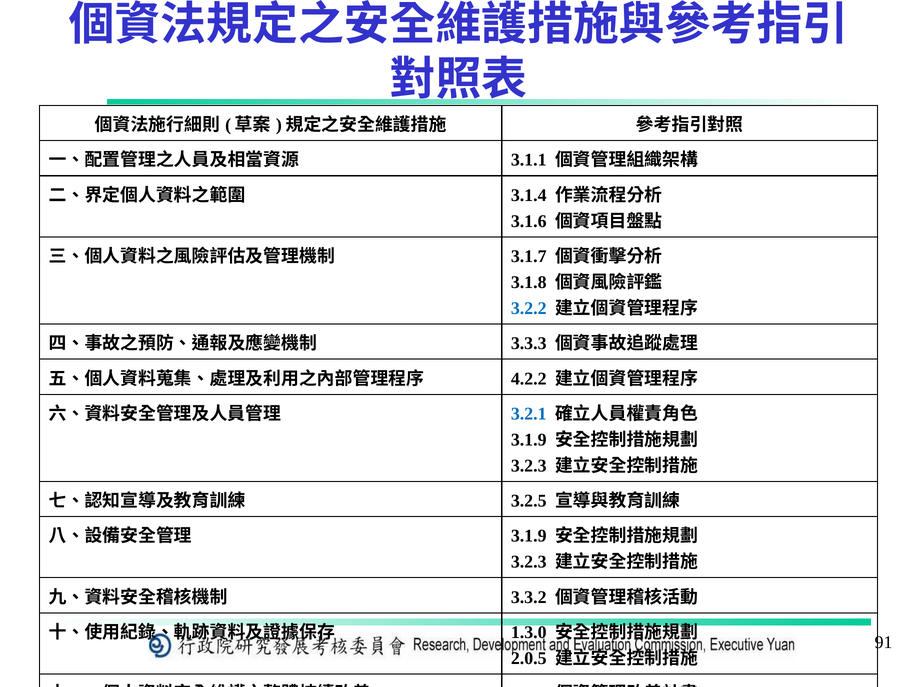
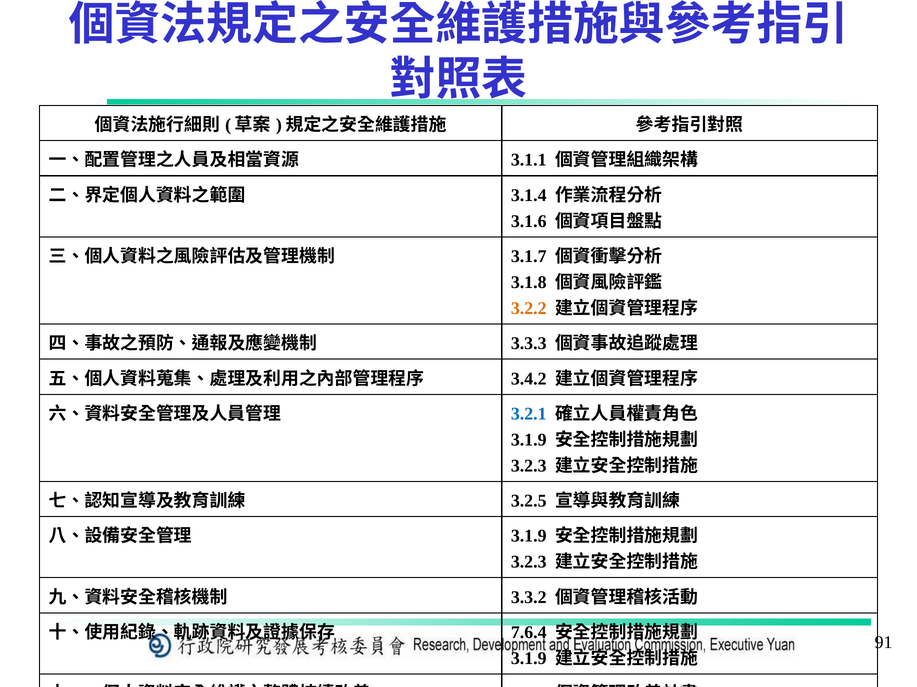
3.2.2 colour: blue -> orange
4.2.2 at (529, 379): 4.2.2 -> 3.4.2
1.3.0: 1.3.0 -> 7.6.4
2.0.5 at (529, 659): 2.0.5 -> 3.1.9
